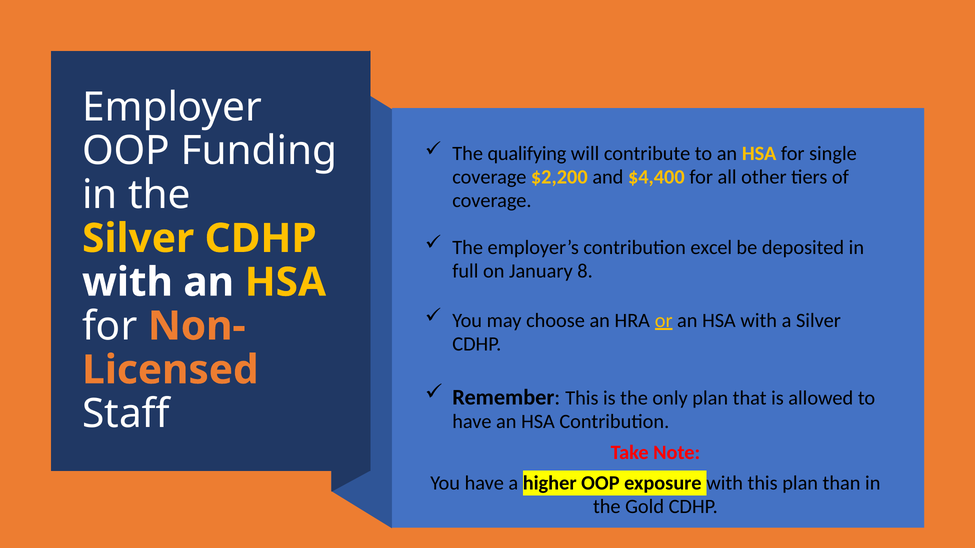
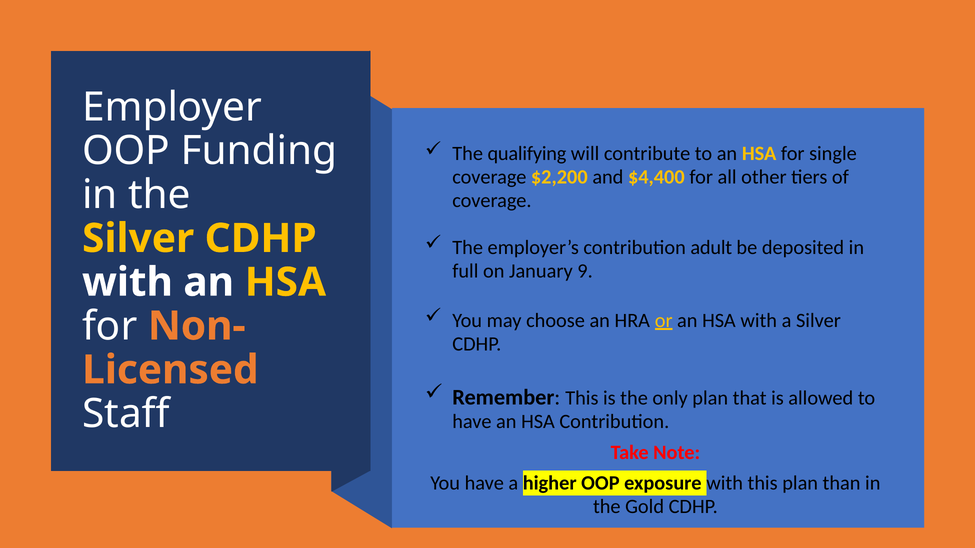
excel: excel -> adult
8: 8 -> 9
